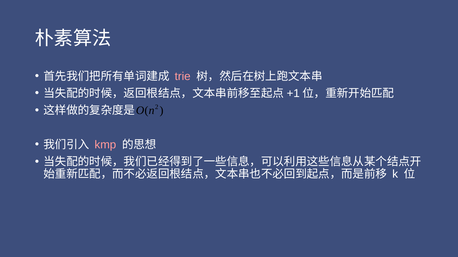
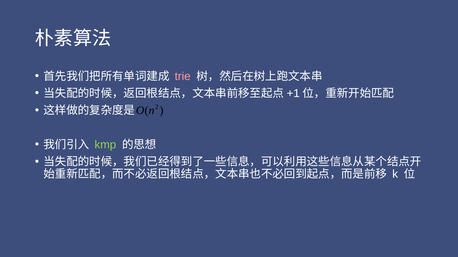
kmp colour: pink -> light green
